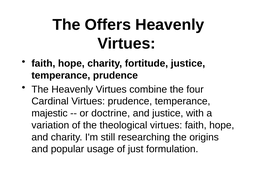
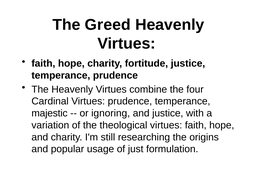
Offers: Offers -> Greed
doctrine: doctrine -> ignoring
